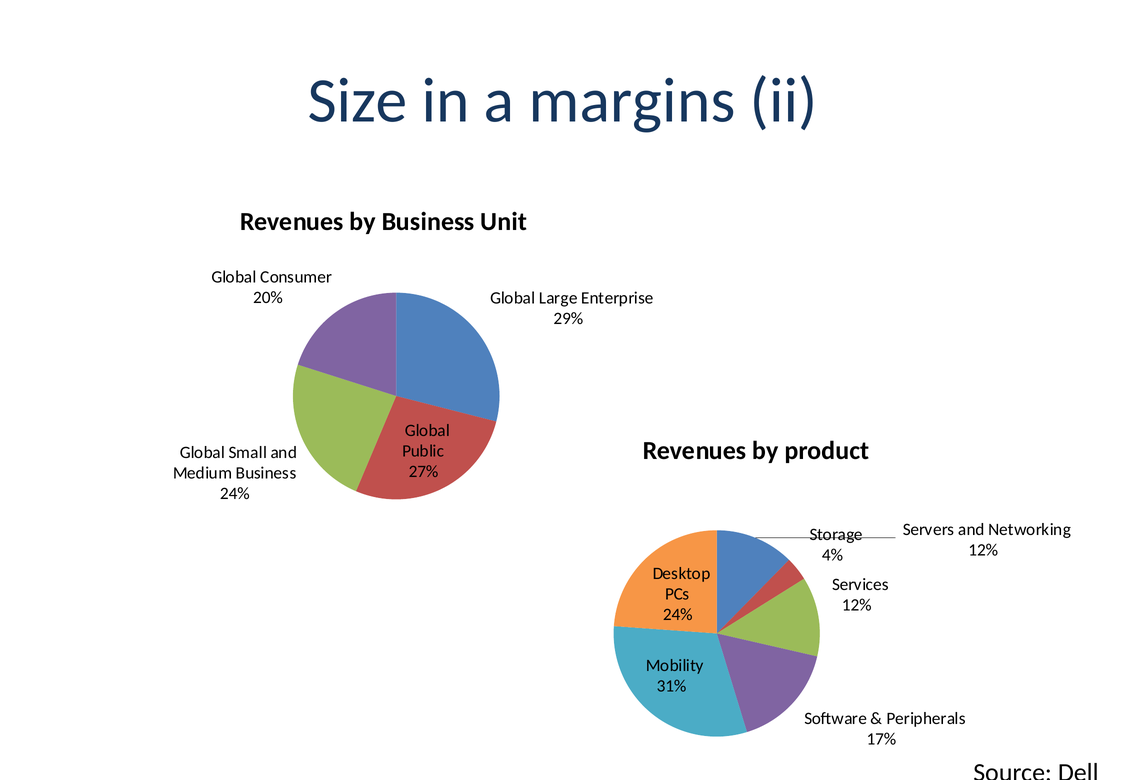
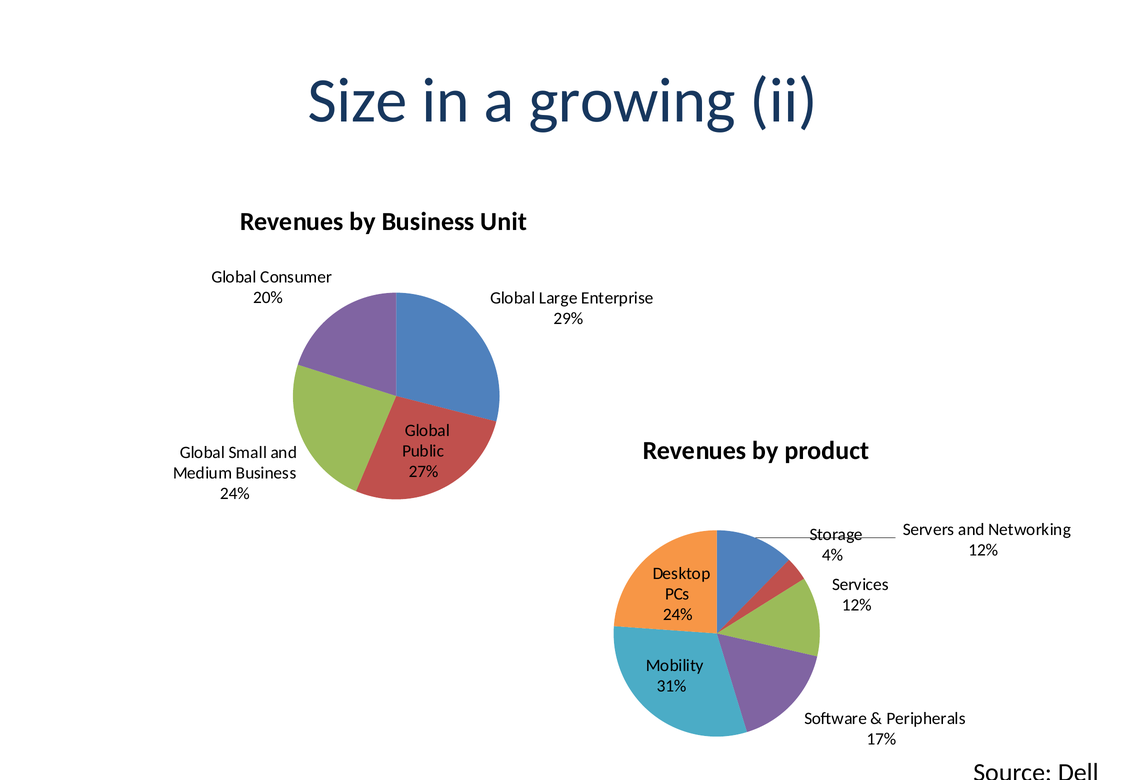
margins: margins -> growing
